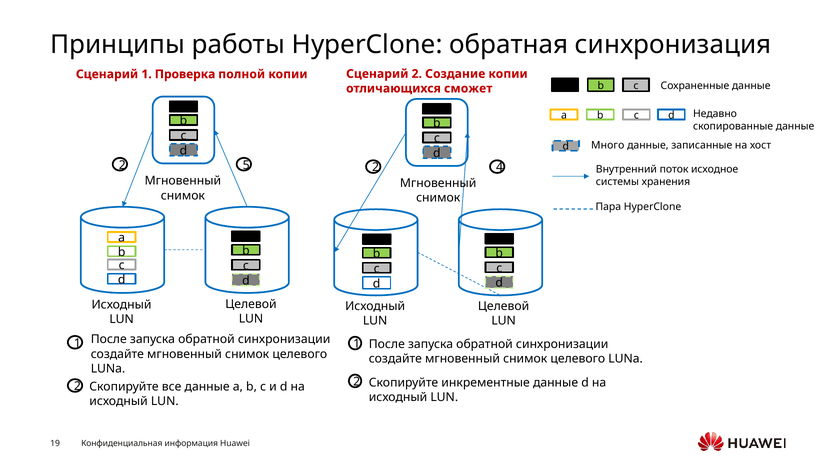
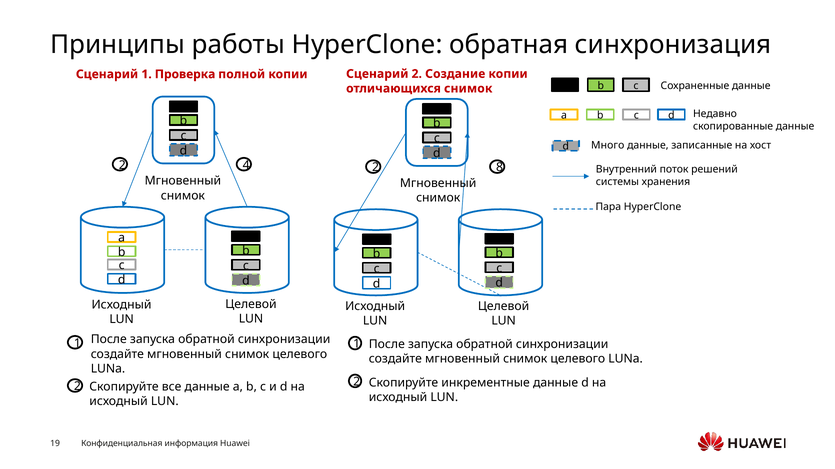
отличающихся сможет: сможет -> снимок
5: 5 -> 4
4: 4 -> 8
исходное: исходное -> решений
